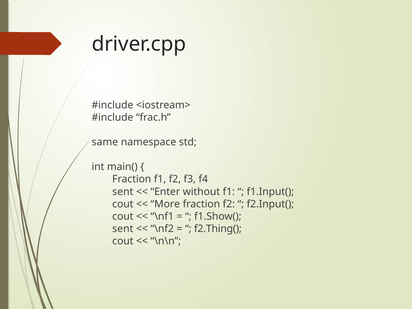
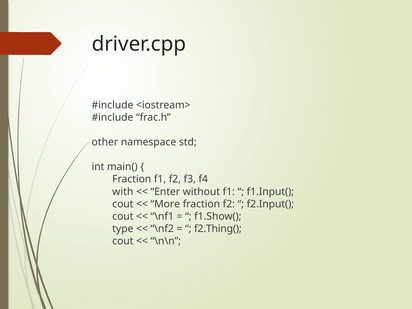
same: same -> other
sent at (123, 192): sent -> with
sent at (123, 229): sent -> type
